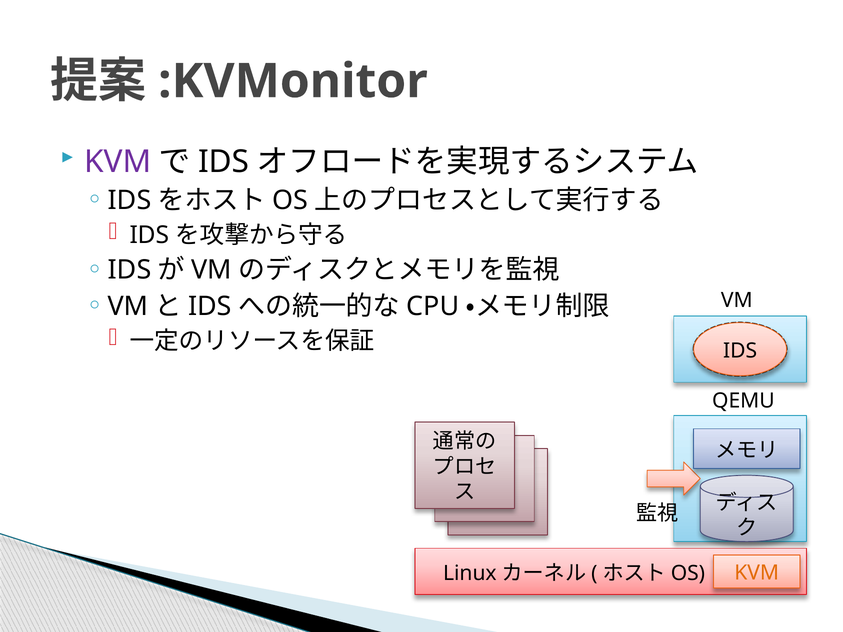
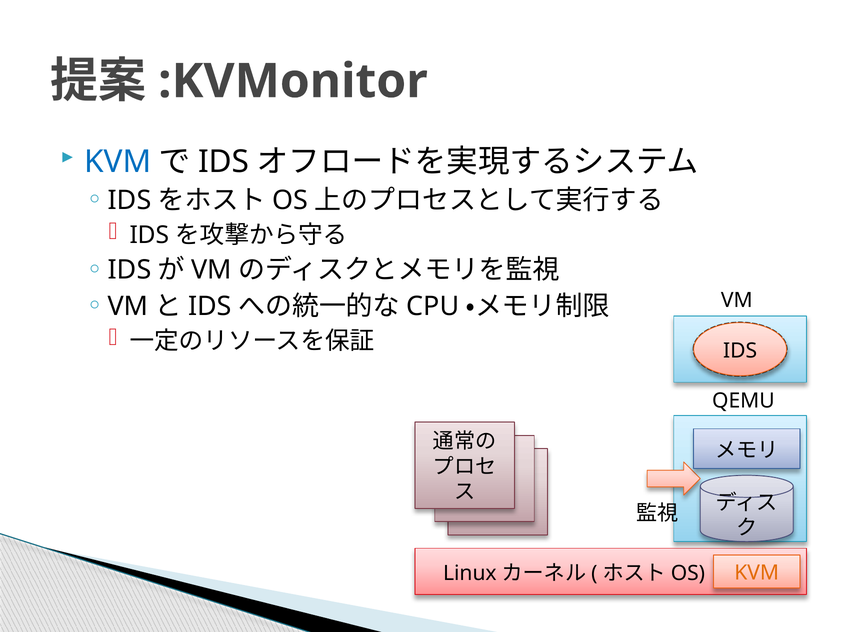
KVM at (118, 162) colour: purple -> blue
